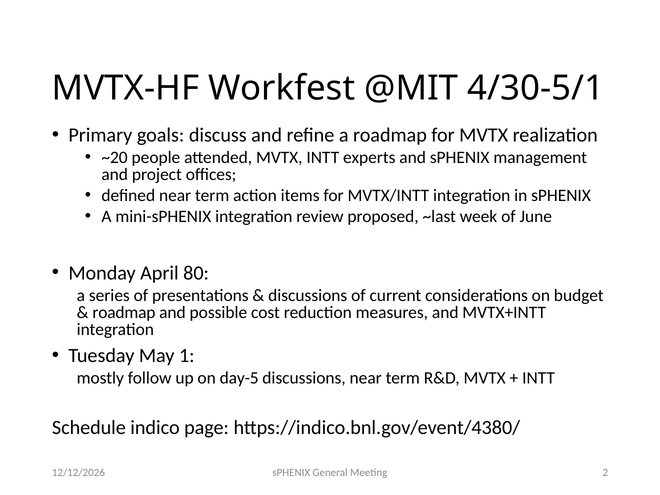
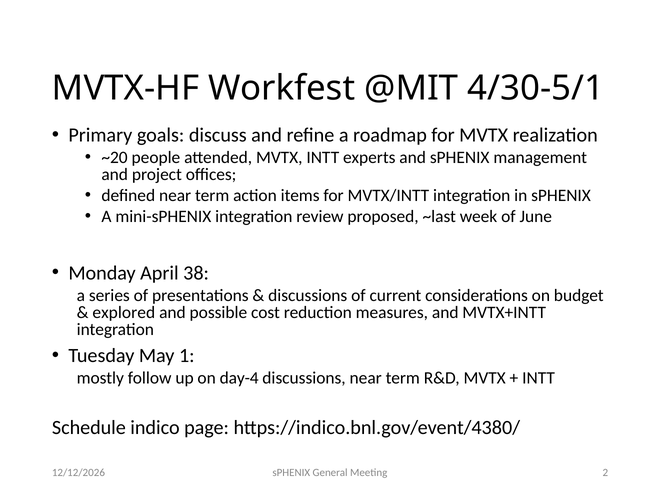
80: 80 -> 38
roadmap at (124, 312): roadmap -> explored
day-5: day-5 -> day-4
